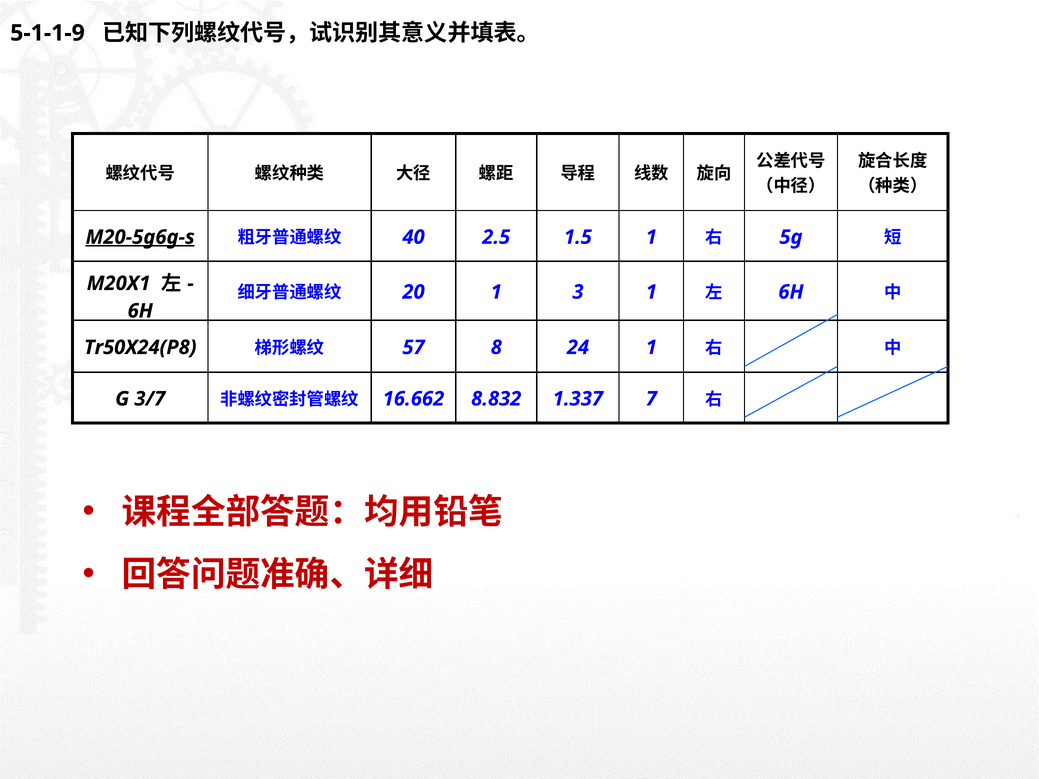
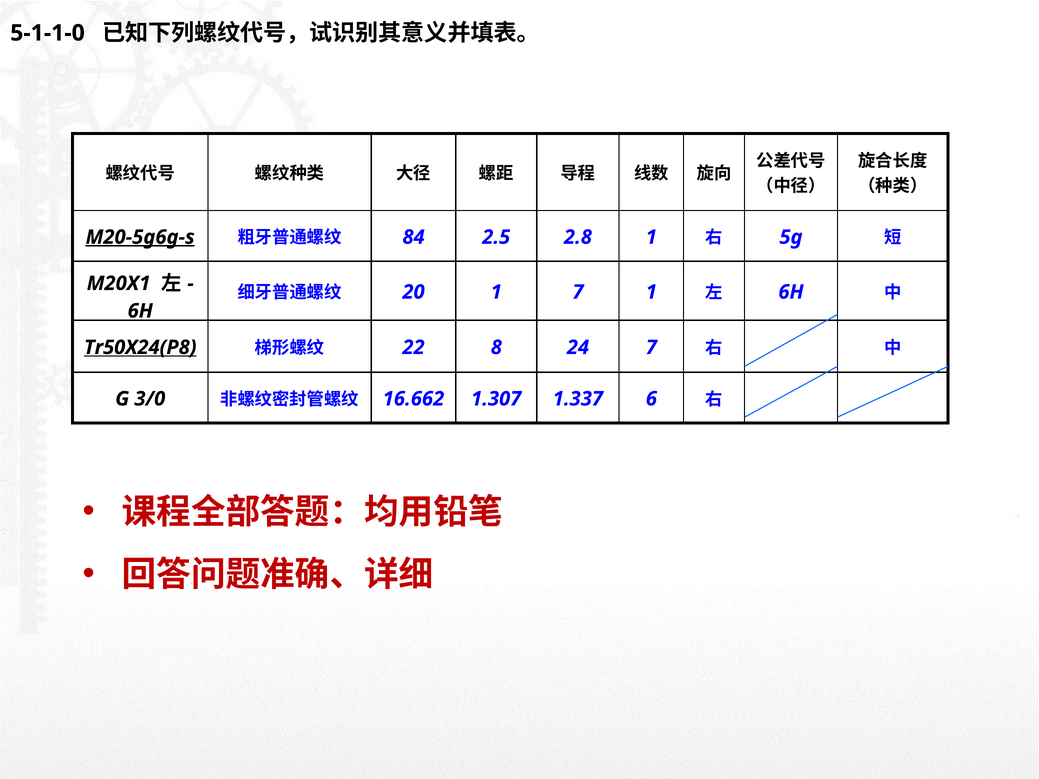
5-1-1-9: 5-1-1-9 -> 5-1-1-0
40: 40 -> 84
1.5: 1.5 -> 2.8
1 3: 3 -> 7
Tr50X24(P8 underline: none -> present
57: 57 -> 22
24 1: 1 -> 7
3/7: 3/7 -> 3/0
8.832: 8.832 -> 1.307
7: 7 -> 6
